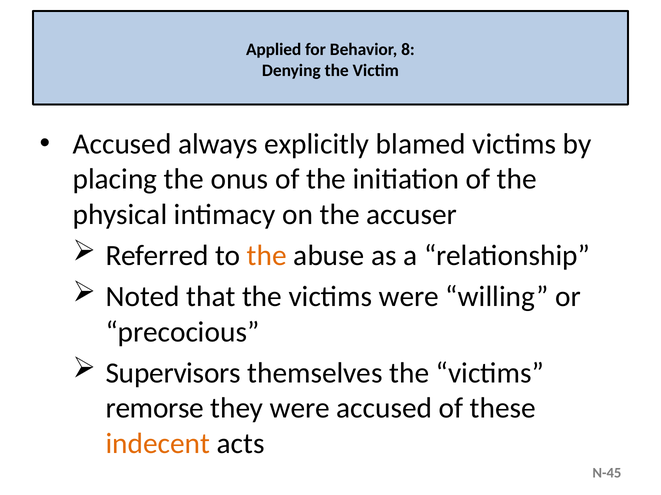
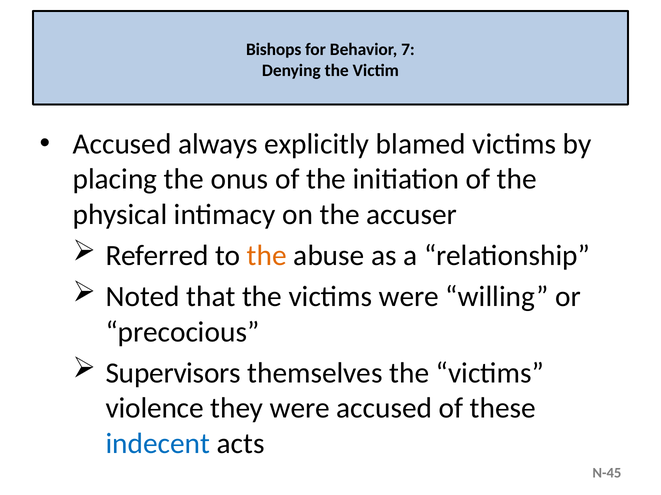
Applied: Applied -> Bishops
8: 8 -> 7
remorse: remorse -> violence
indecent colour: orange -> blue
